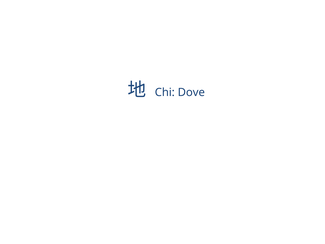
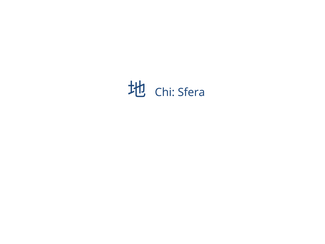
Dove: Dove -> Sfera
